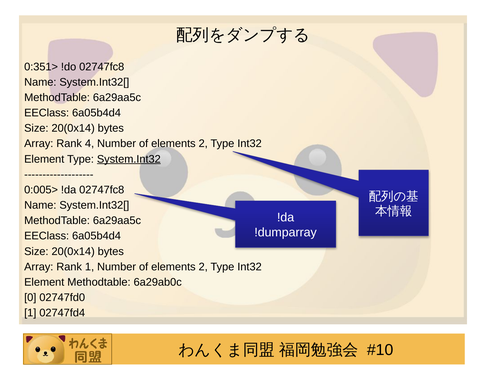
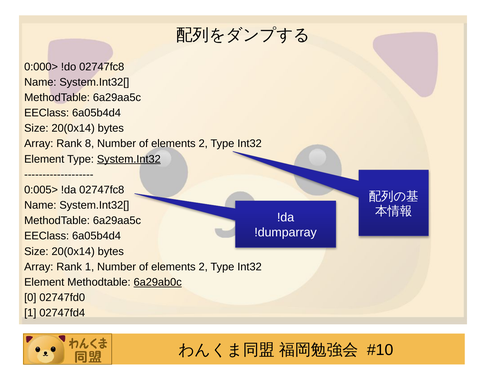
0:351>: 0:351> -> 0:000>
4: 4 -> 8
6a29ab0c underline: none -> present
